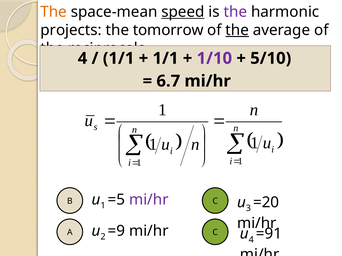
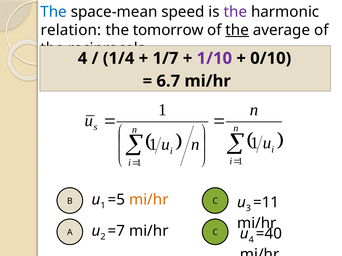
The at (54, 12) colour: orange -> blue
speed underline: present -> none
projects: projects -> relation
1/1 at (119, 58): 1/1 -> 1/4
1/1 at (165, 58): 1/1 -> 1/7
5/10: 5/10 -> 0/10
mi/hr at (149, 200) colour: purple -> orange
=20: =20 -> =11
=9: =9 -> =7
=91: =91 -> =40
